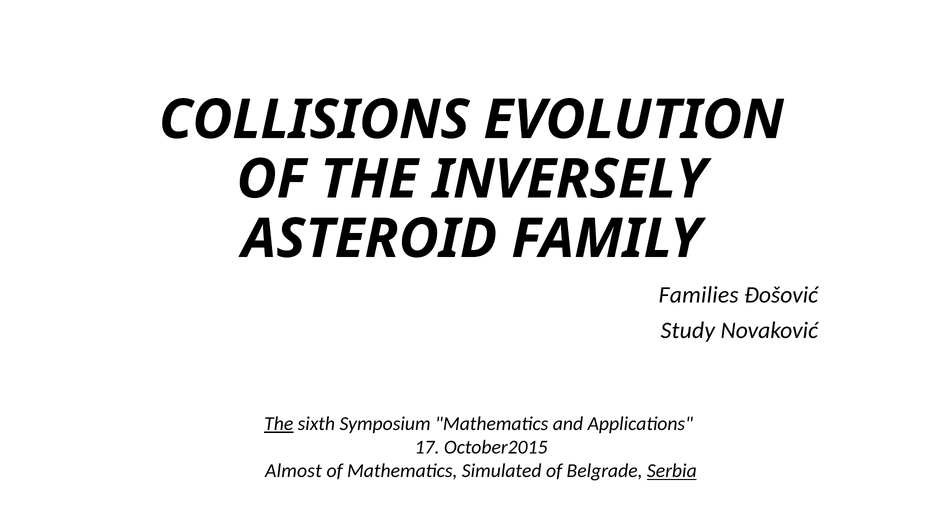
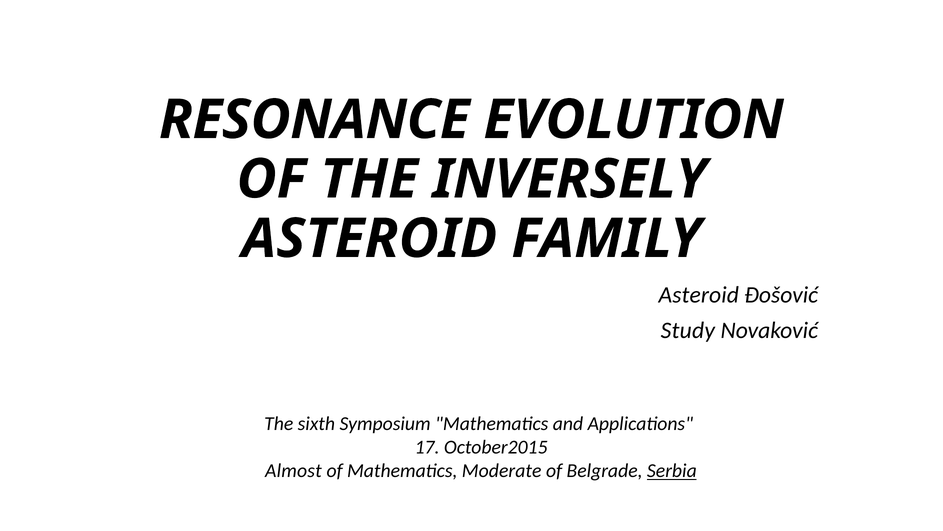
COLLISIONS: COLLISIONS -> RESONANCE
Families at (699, 295): Families -> Asteroid
The at (279, 423) underline: present -> none
Simulated: Simulated -> Moderate
